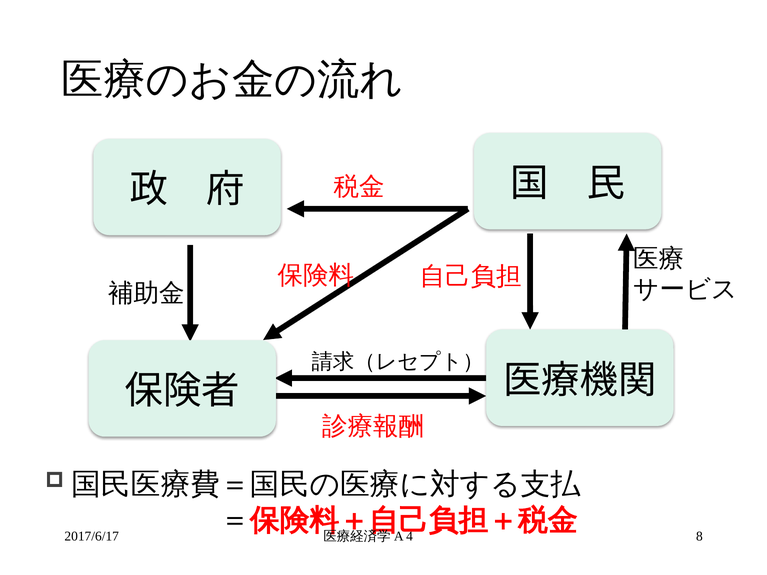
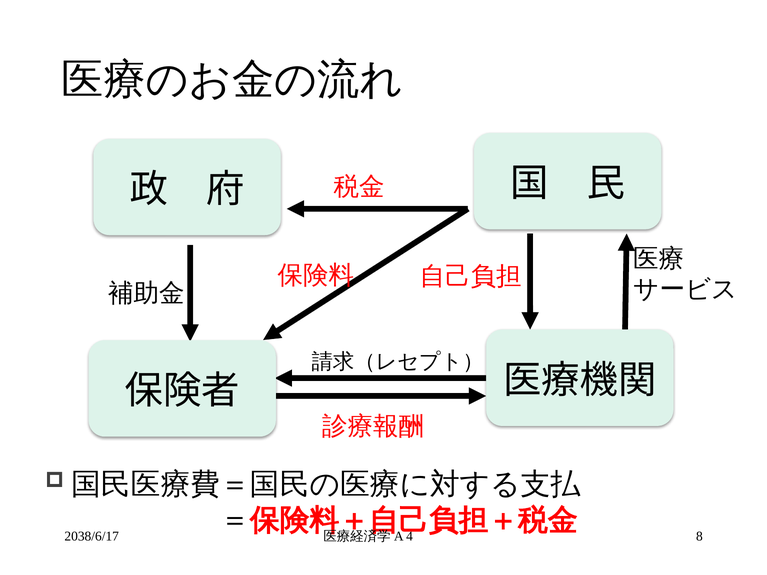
2017/6/17: 2017/6/17 -> 2038/6/17
